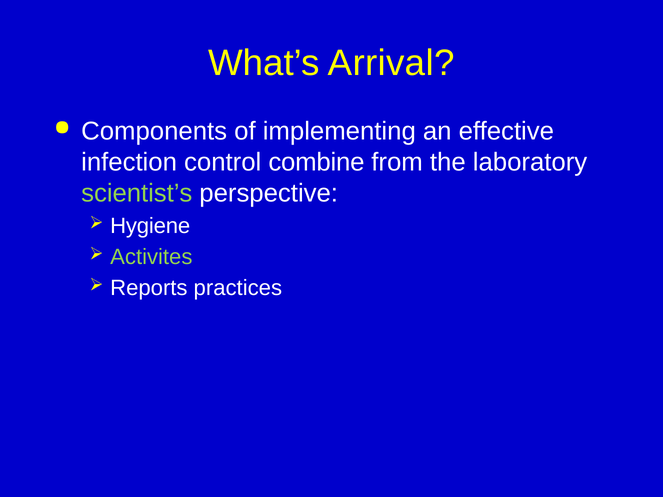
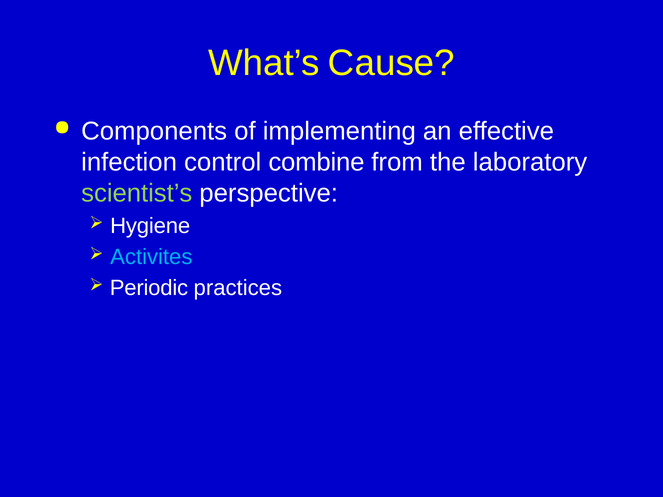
Arrival: Arrival -> Cause
Activites colour: light green -> light blue
Reports: Reports -> Periodic
